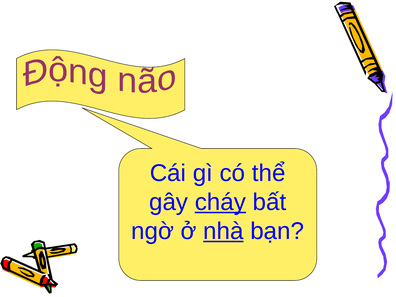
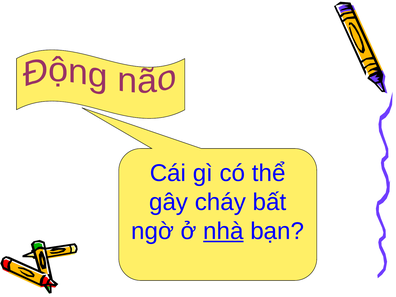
cháy underline: present -> none
